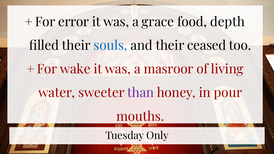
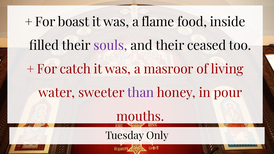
error: error -> boast
grace: grace -> flame
depth: depth -> inside
souls colour: blue -> purple
wake: wake -> catch
